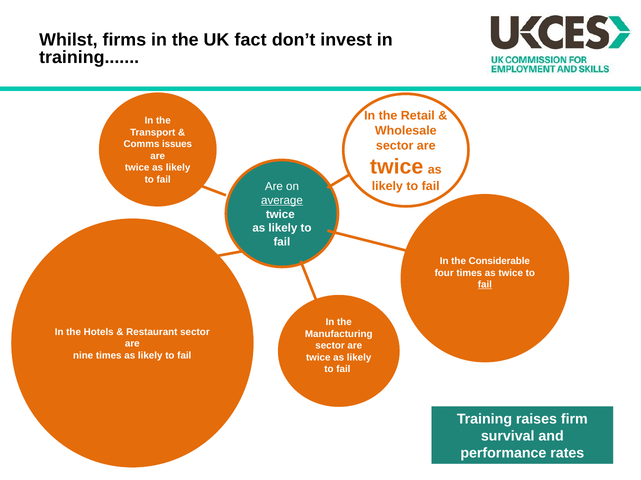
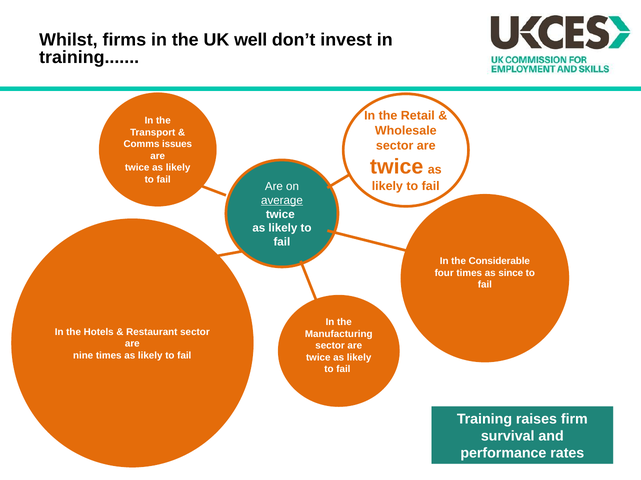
fact: fact -> well
as twice: twice -> since
fail at (485, 285) underline: present -> none
